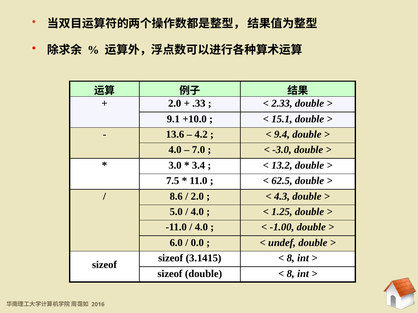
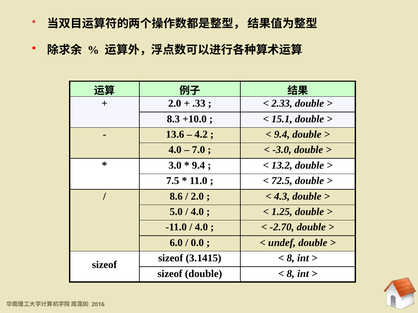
9.1: 9.1 -> 8.3
3.4 at (199, 166): 3.4 -> 9.4
62.5: 62.5 -> 72.5
-1.00: -1.00 -> -2.70
